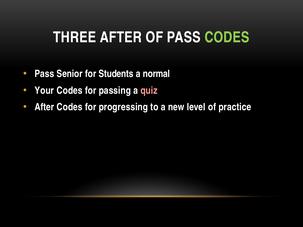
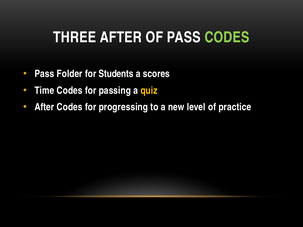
Senior: Senior -> Folder
normal: normal -> scores
Your: Your -> Time
quiz colour: pink -> yellow
